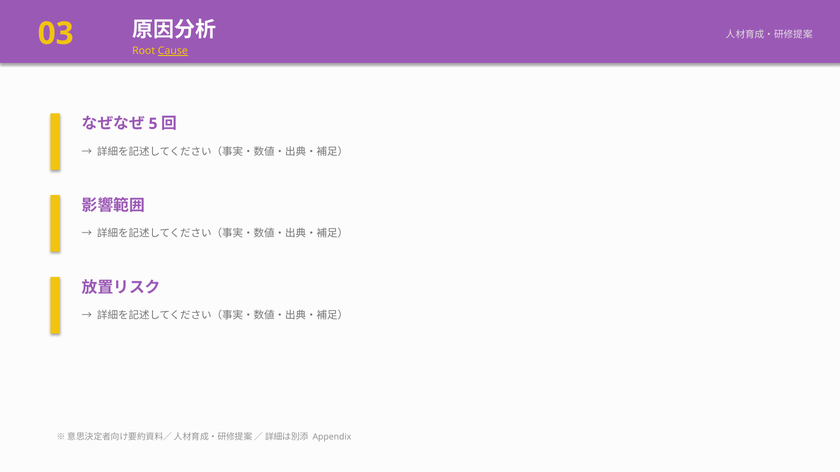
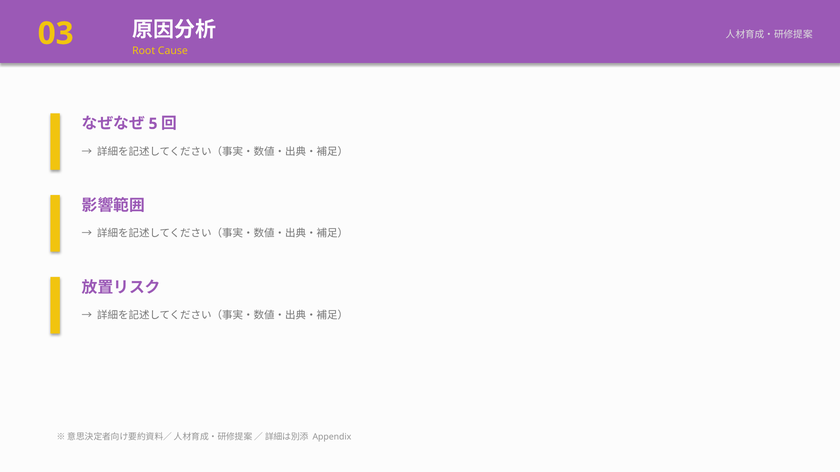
Cause underline: present -> none
